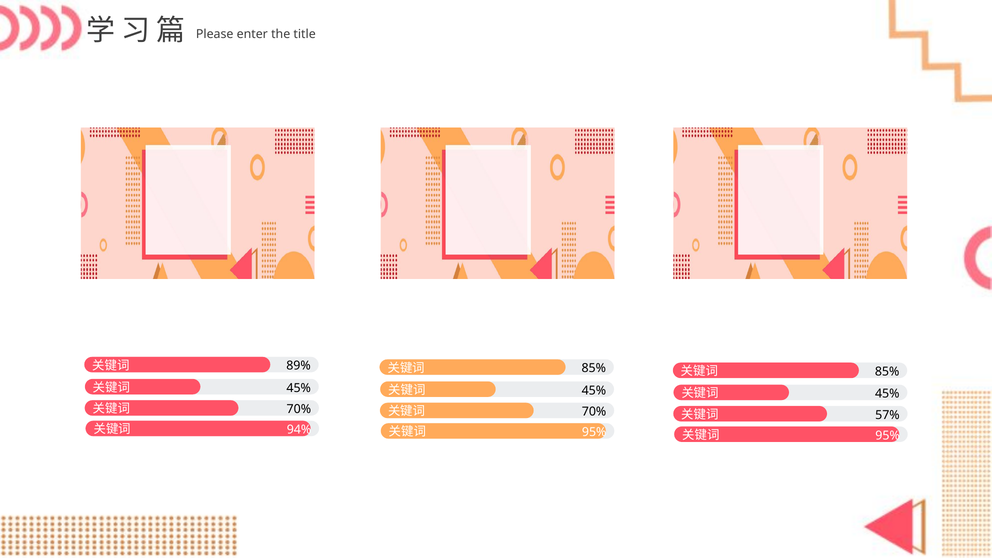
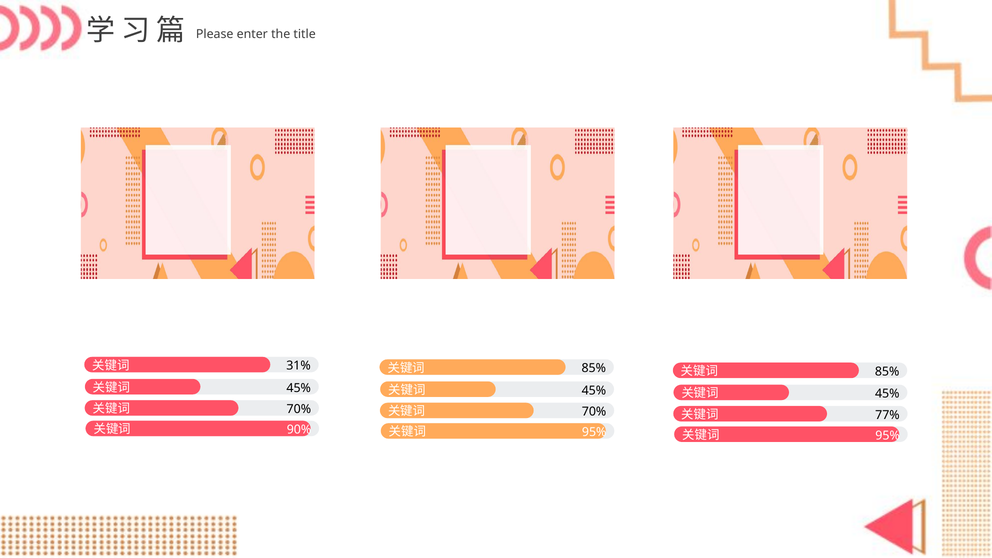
89%: 89% -> 31%
57%: 57% -> 77%
94%: 94% -> 90%
